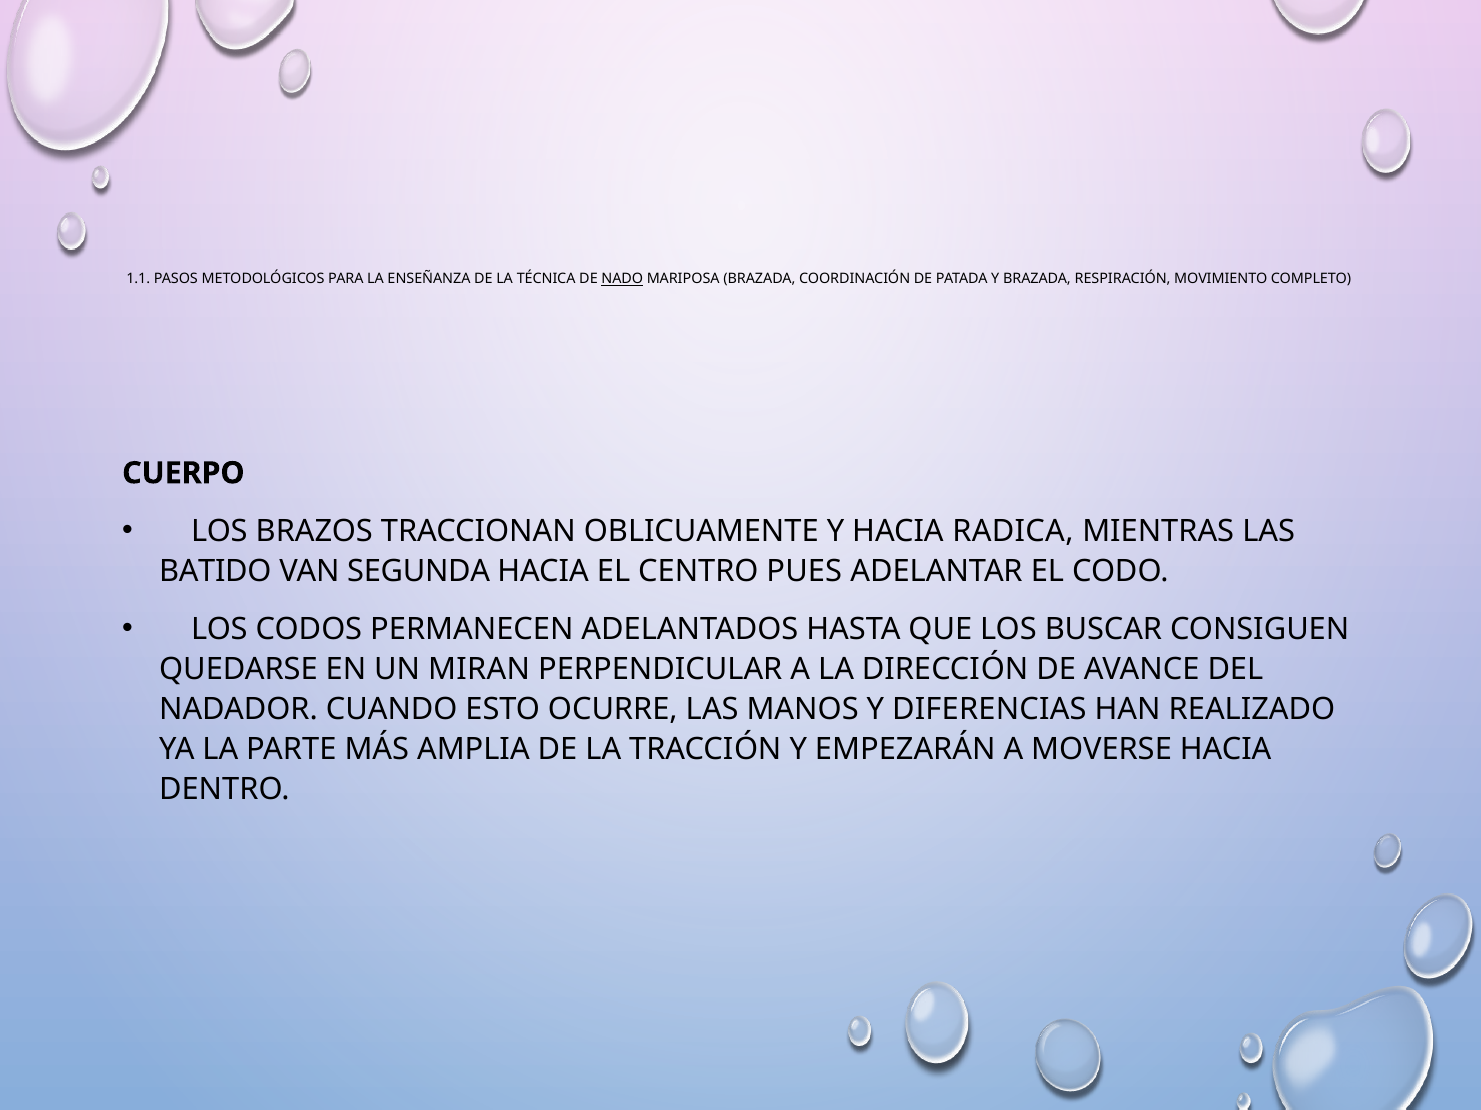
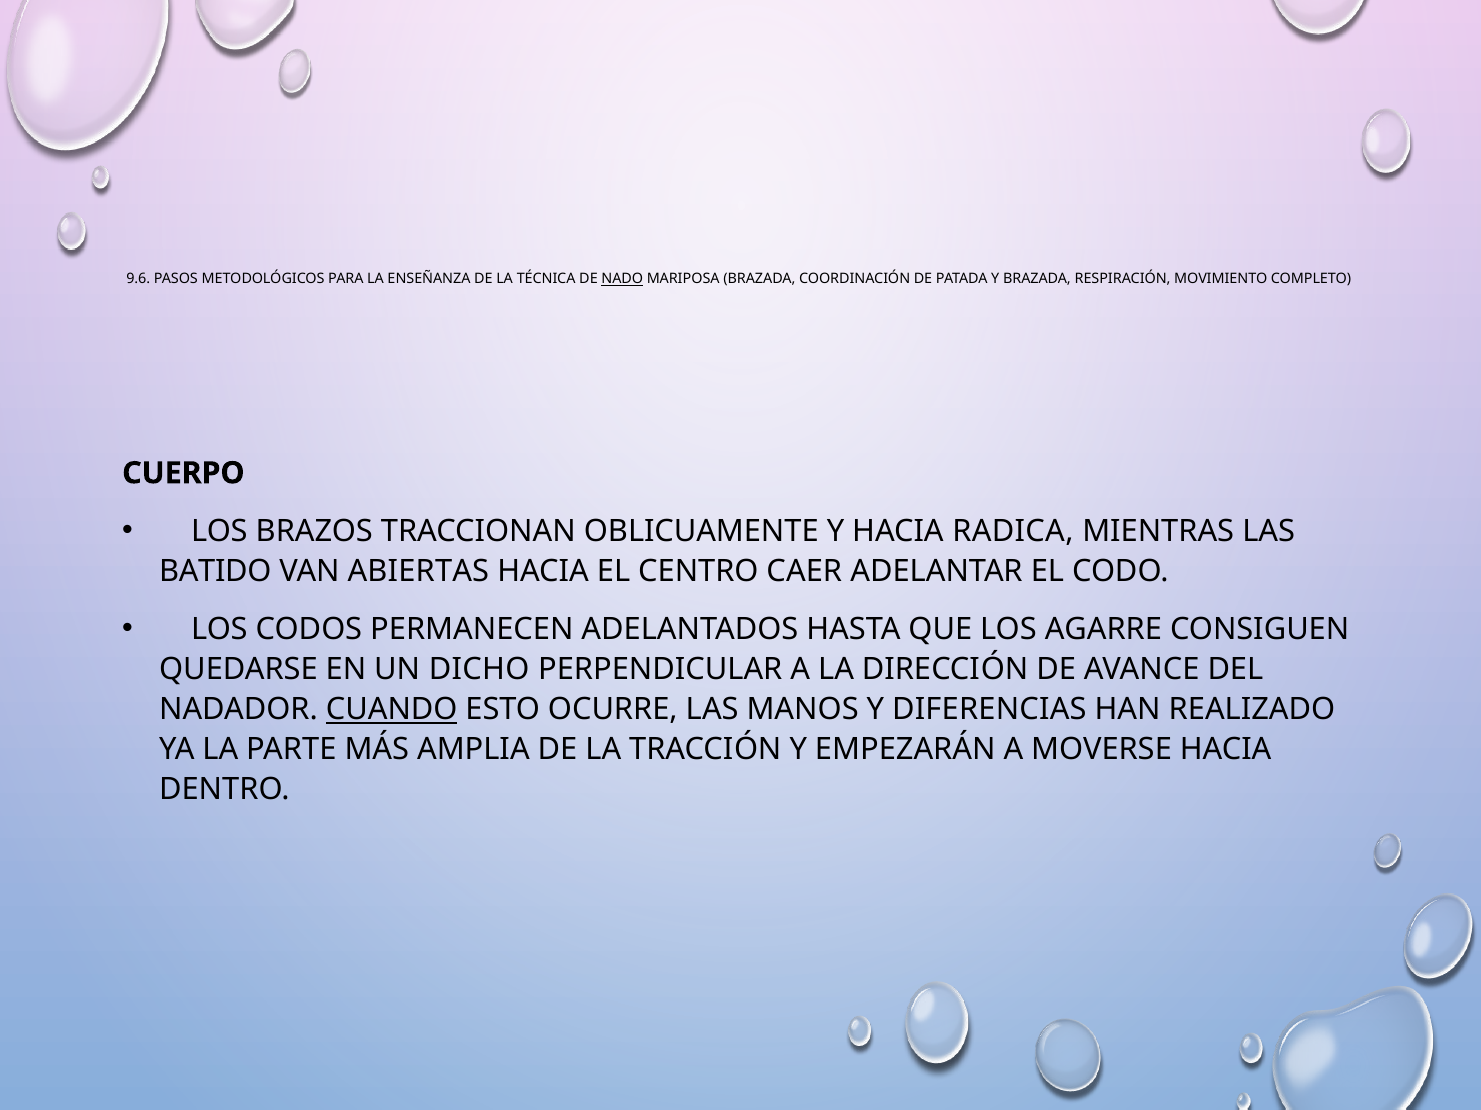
1.1: 1.1 -> 9.6
SEGUNDA: SEGUNDA -> ABIERTAS
PUES: PUES -> CAER
BUSCAR: BUSCAR -> AGARRE
MIRAN: MIRAN -> DICHO
CUANDO underline: none -> present
